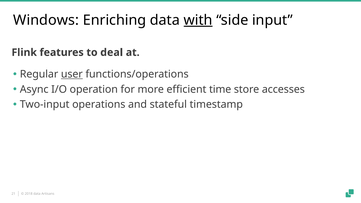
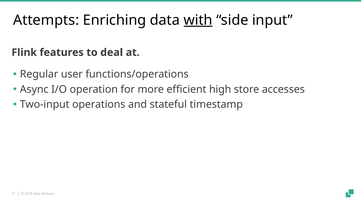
Windows: Windows -> Attempts
user underline: present -> none
time: time -> high
